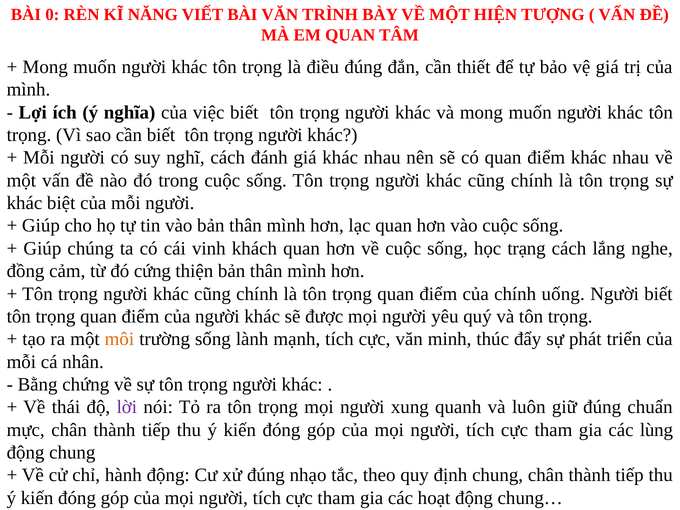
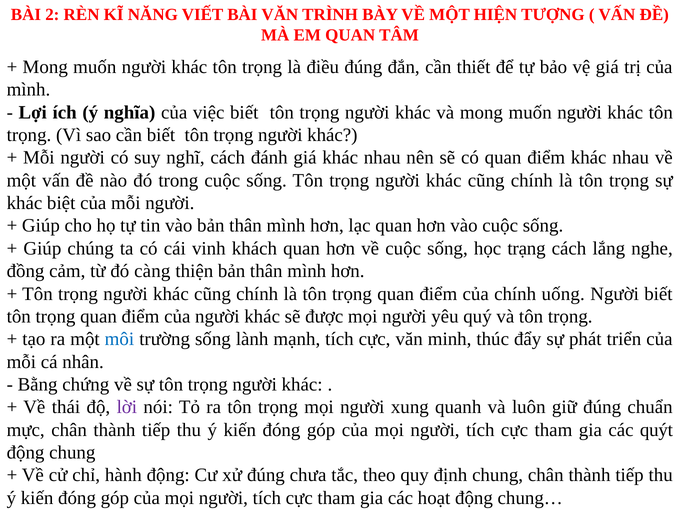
0: 0 -> 2
cứng: cứng -> càng
môi colour: orange -> blue
lùng: lùng -> quýt
nhạo: nhạo -> chưa
